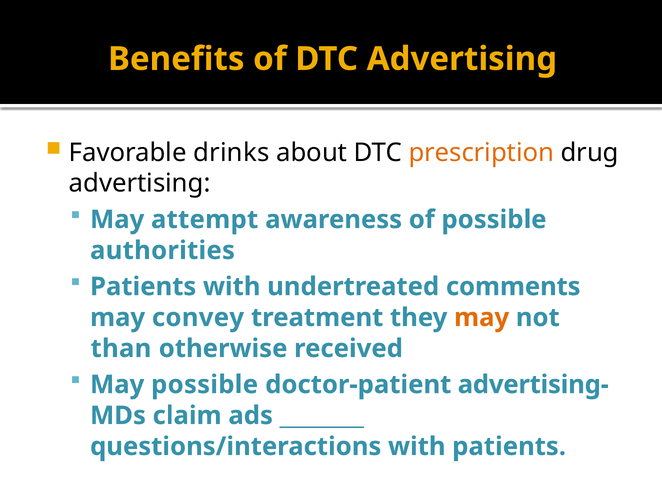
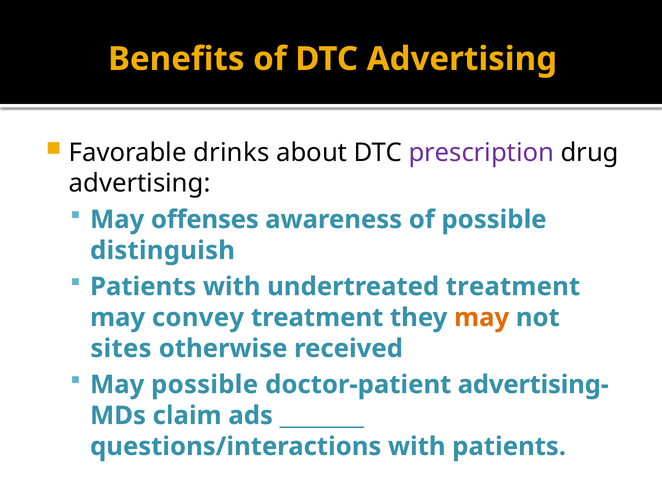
prescription colour: orange -> purple
attempt: attempt -> offenses
authorities: authorities -> distinguish
undertreated comments: comments -> treatment
than: than -> sites
